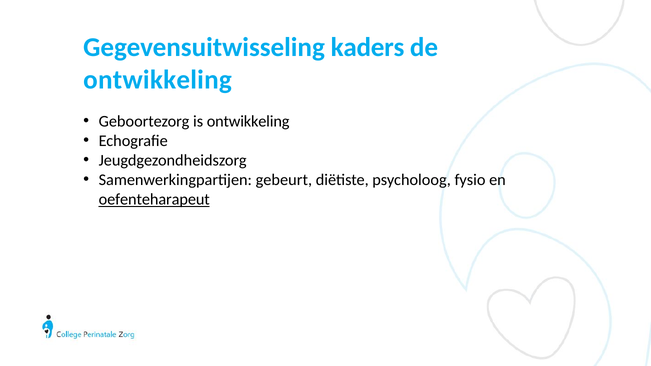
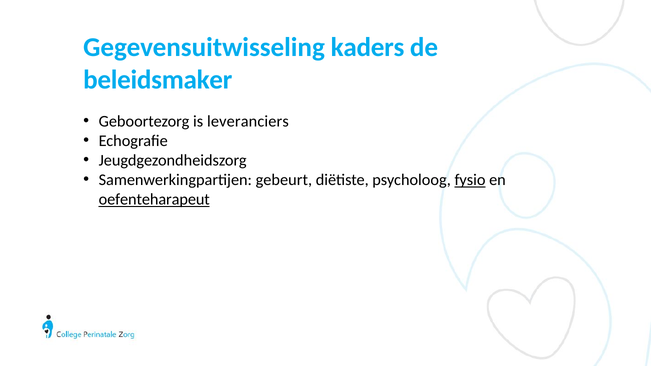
ontwikkeling at (158, 80): ontwikkeling -> beleidsmaker
is ontwikkeling: ontwikkeling -> leveranciers
fysio underline: none -> present
